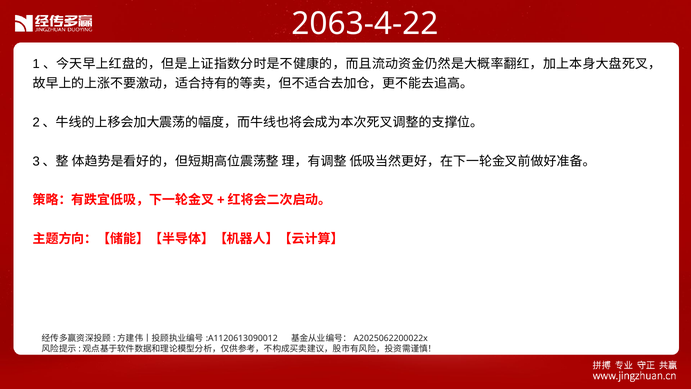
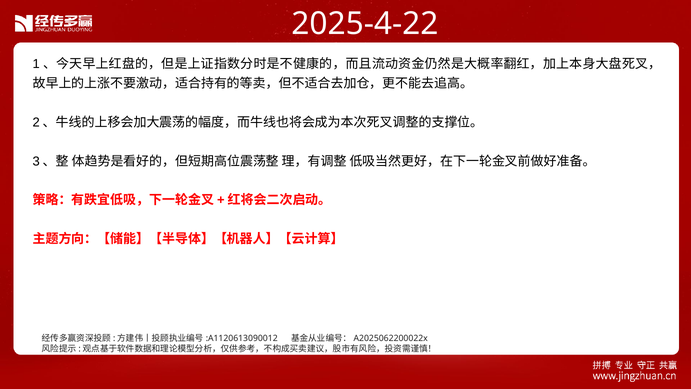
2063-4-22: 2063-4-22 -> 2025-4-22
